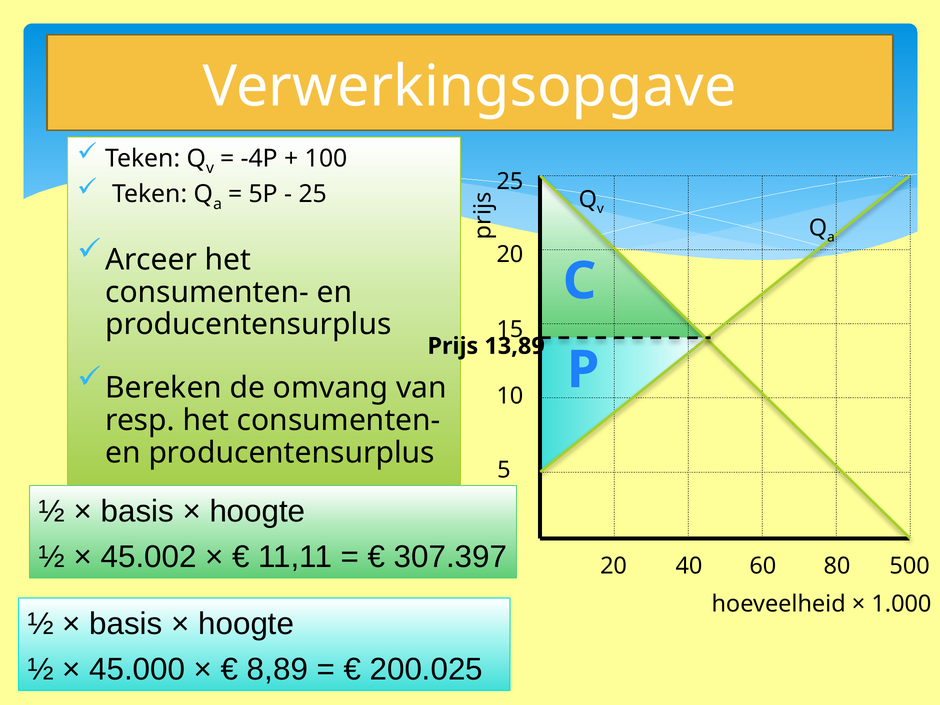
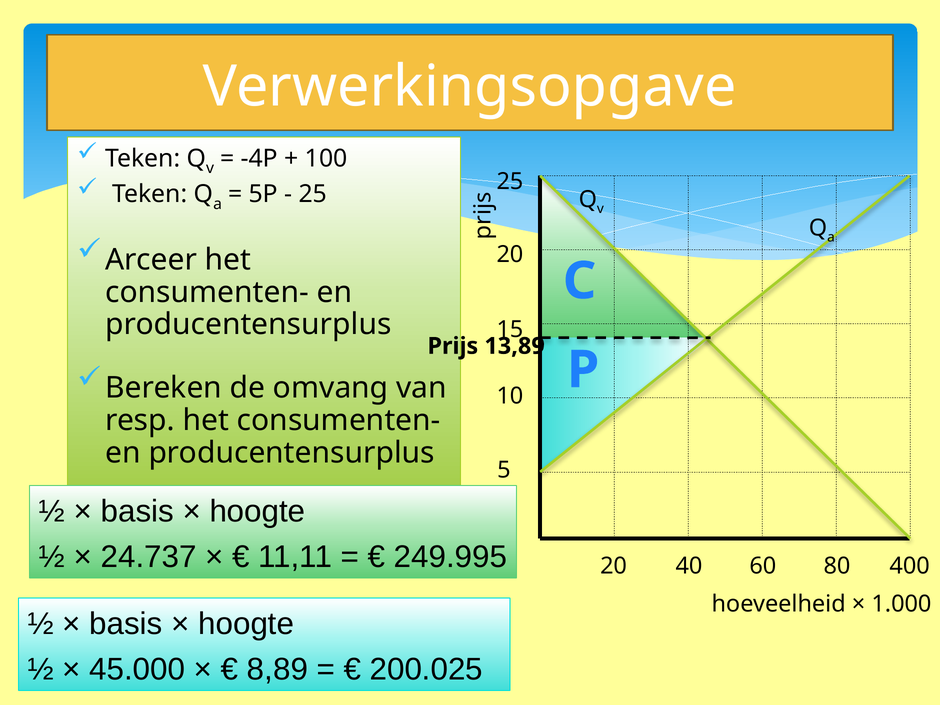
45.002: 45.002 -> 24.737
307.397: 307.397 -> 249.995
500: 500 -> 400
